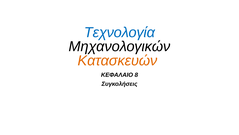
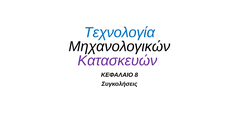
Κατασκευών colour: orange -> purple
